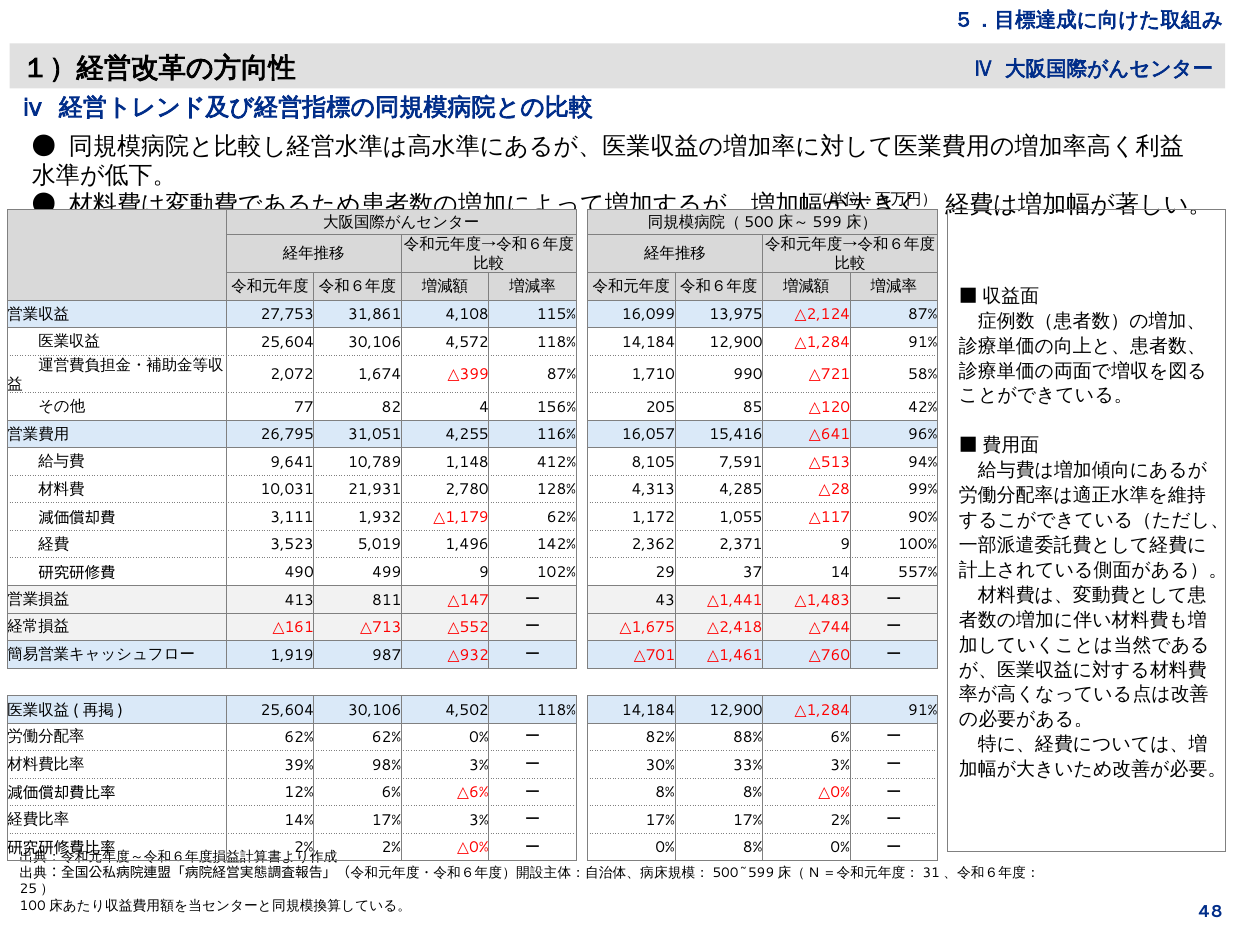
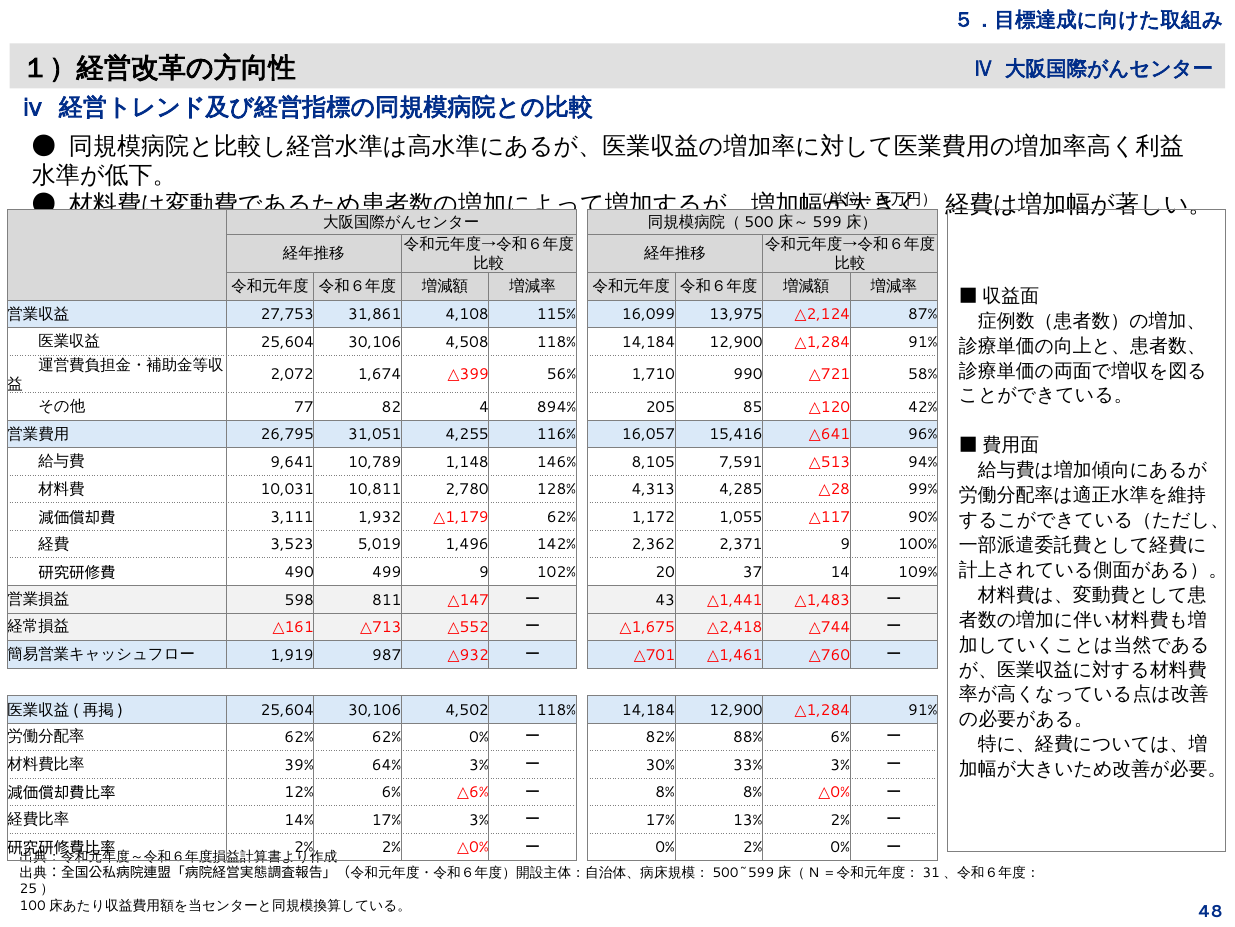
4,572: 4,572 -> 4,508
△399 87%: 87% -> 56%
156%: 156% -> 894%
412%: 412% -> 146%
21,931: 21,931 -> 10,811
29: 29 -> 20
557%: 557% -> 109%
413: 413 -> 598
98%: 98% -> 64%
17% 17%: 17% -> 13%
0% 8%: 8% -> 2%
